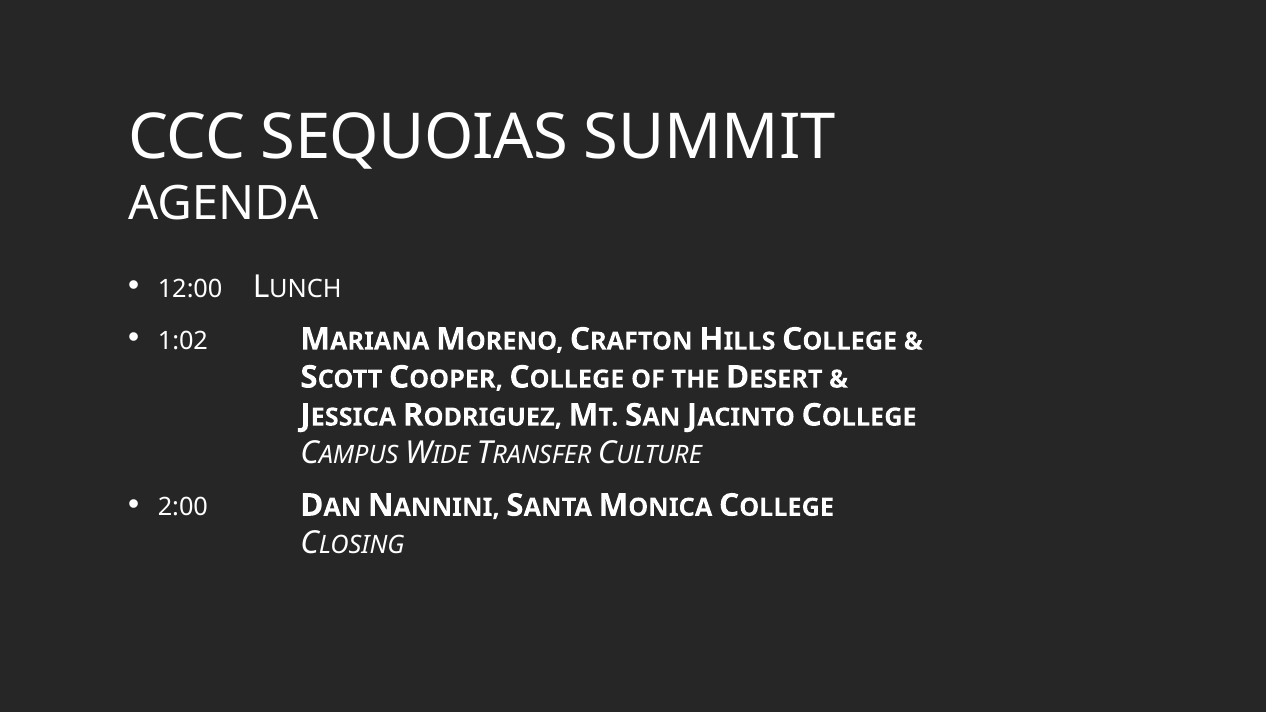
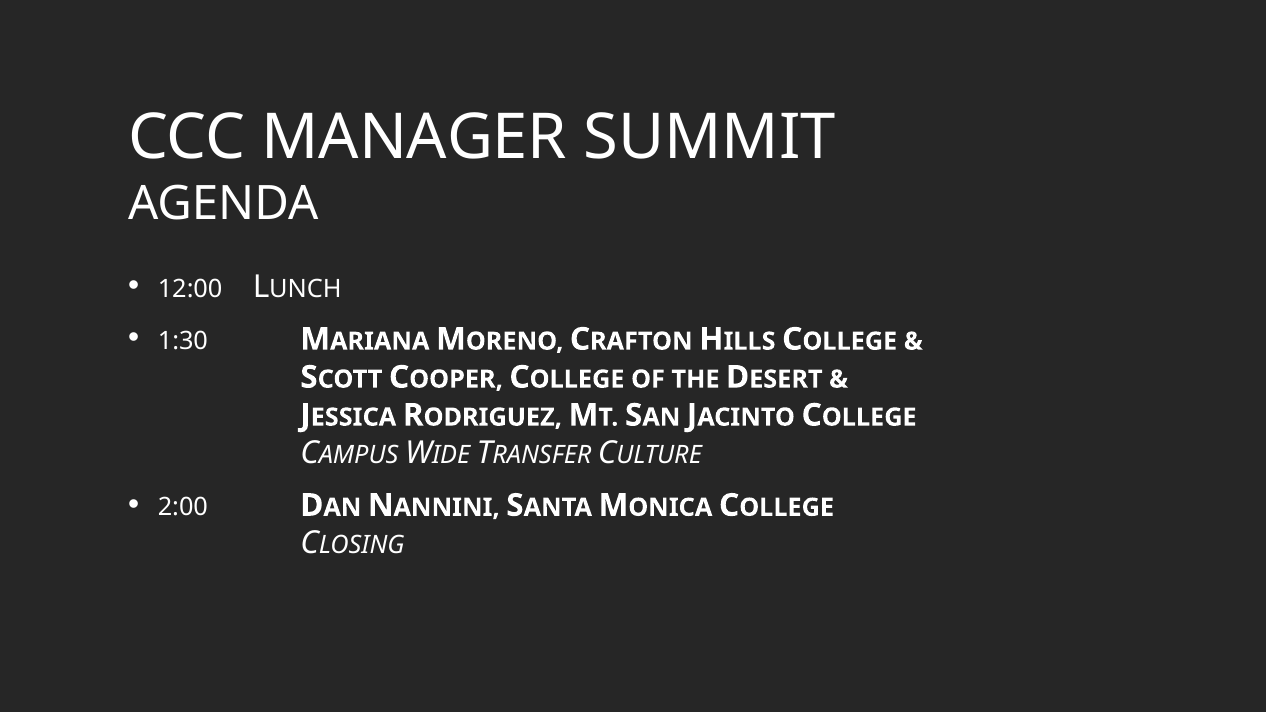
SEQUOIAS: SEQUOIAS -> MANAGER
1:02: 1:02 -> 1:30
